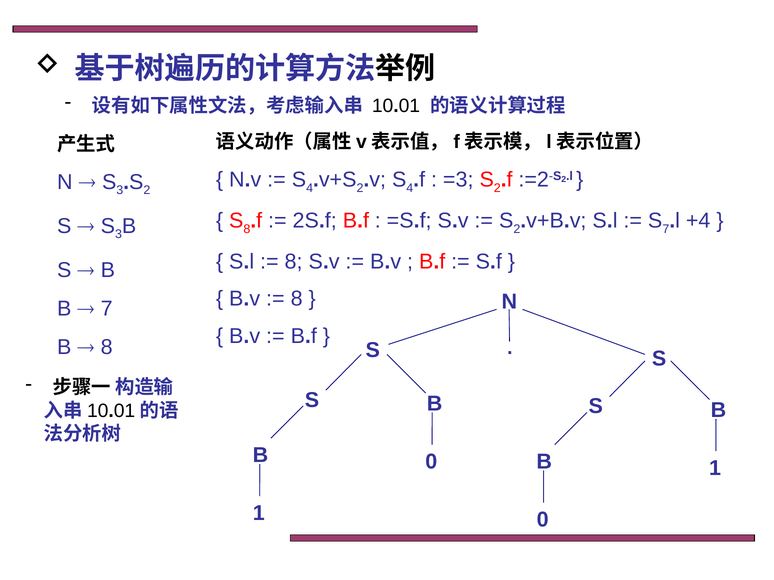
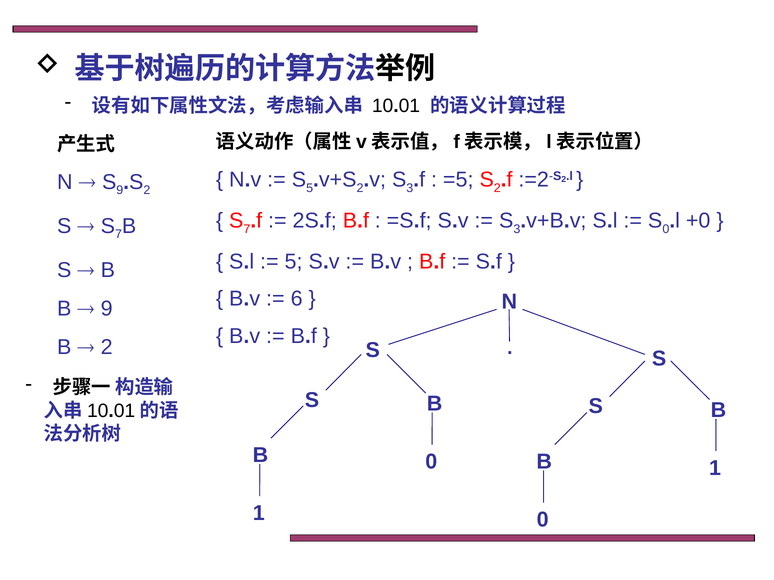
4 at (310, 188): 4 -> 5
4 at (410, 188): 4 -> 3
=3: =3 -> =5
3 at (120, 191): 3 -> 9
8 at (247, 229): 8 -> 7
2 at (517, 229): 2 -> 3
S 7: 7 -> 0
+4: +4 -> +0
3 at (119, 235): 3 -> 7
8 at (294, 262): 8 -> 5
8 at (297, 299): 8 -> 6
7 at (107, 309): 7 -> 9
8 at (107, 348): 8 -> 2
